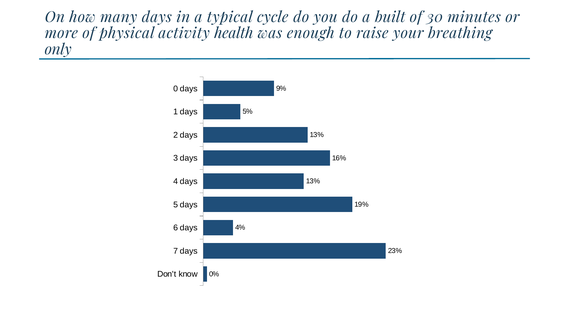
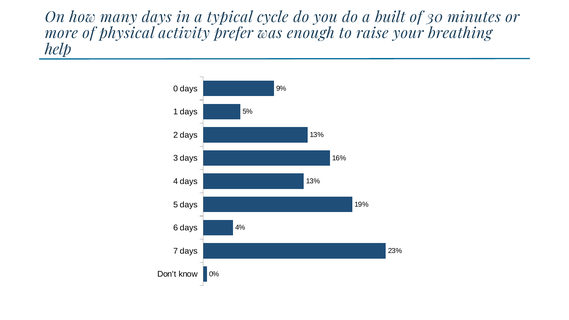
health: health -> prefer
only: only -> help
